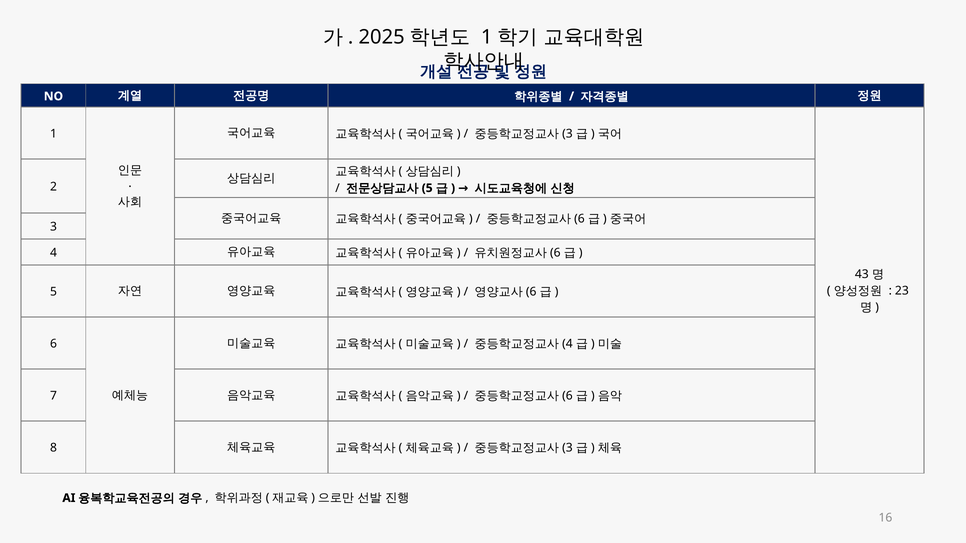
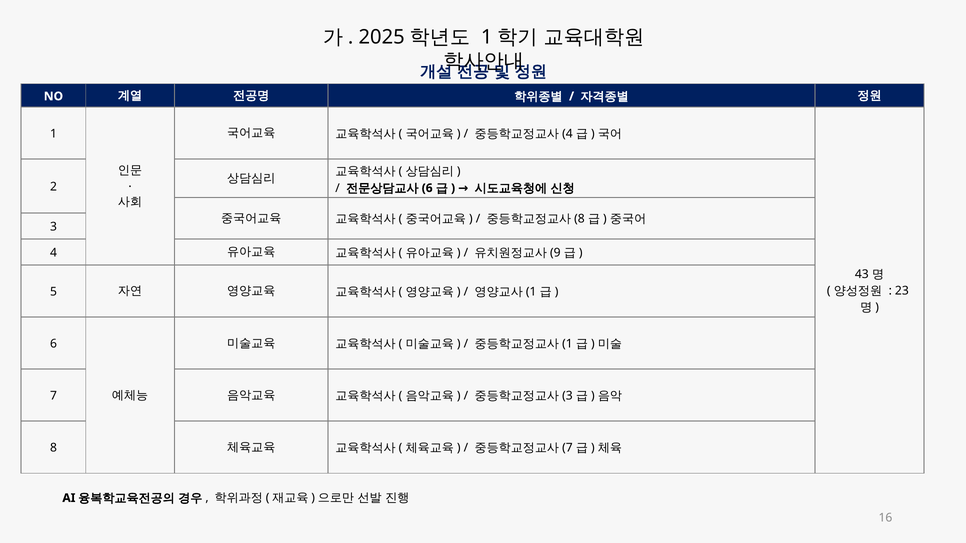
3 at (567, 134): 3 -> 4
5 at (427, 188): 5 -> 6
6 at (579, 219): 6 -> 8
6 at (555, 253): 6 -> 9
6 at (531, 292): 6 -> 1
4 at (567, 344): 4 -> 1
6 at (567, 396): 6 -> 3
3 at (567, 448): 3 -> 7
